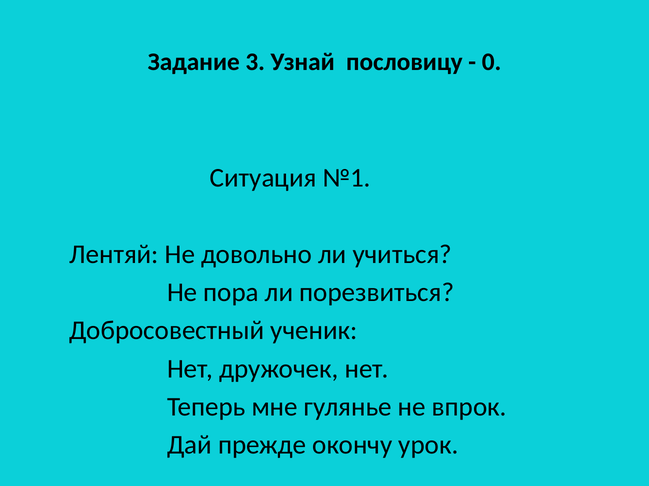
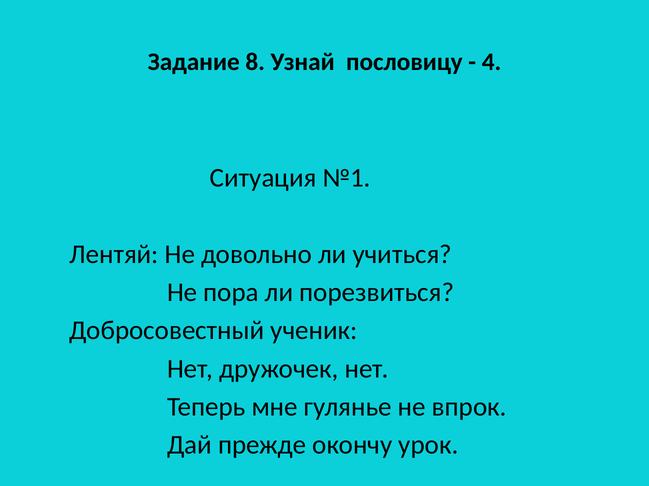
3: 3 -> 8
0: 0 -> 4
